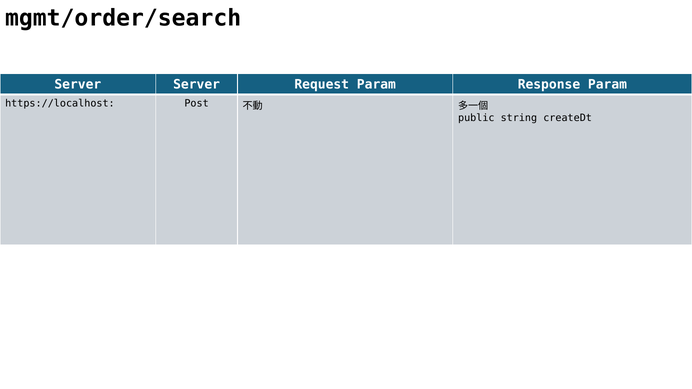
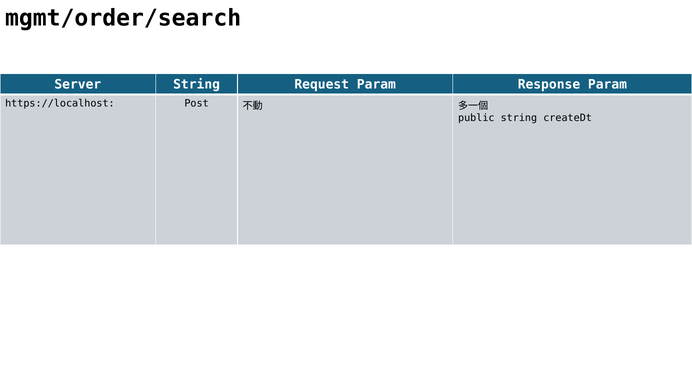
Server Server: Server -> String
